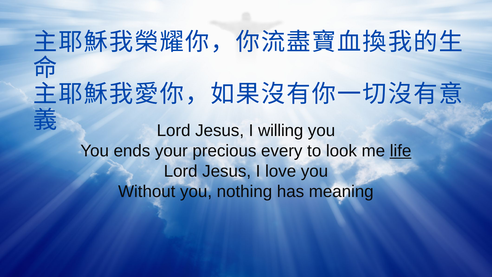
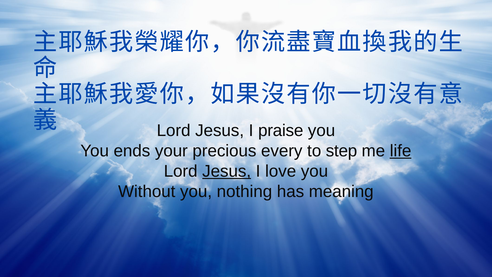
willing: willing -> praise
look: look -> step
Jesus at (227, 171) underline: none -> present
